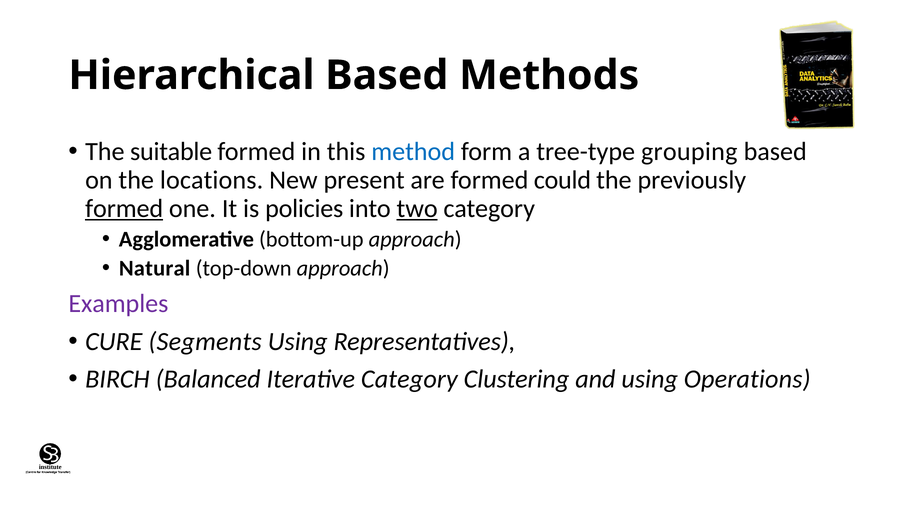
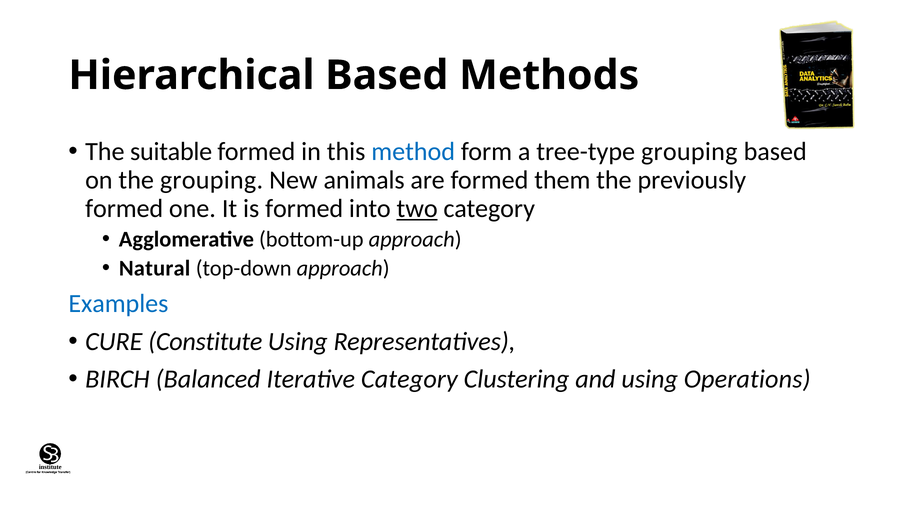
the locations: locations -> grouping
present: present -> animals
could: could -> them
formed at (124, 208) underline: present -> none
is policies: policies -> formed
Examples colour: purple -> blue
Segments: Segments -> Constitute
